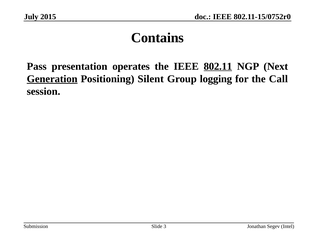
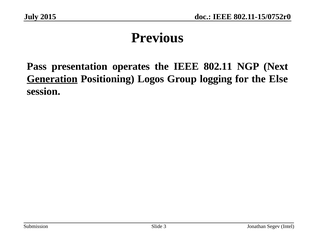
Contains: Contains -> Previous
802.11 underline: present -> none
Silent: Silent -> Logos
Call: Call -> Else
